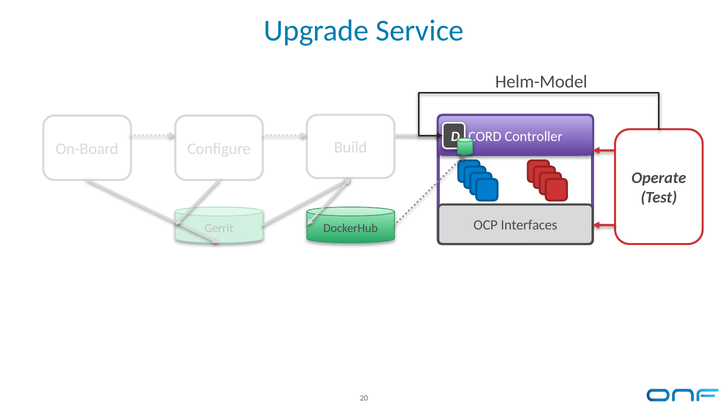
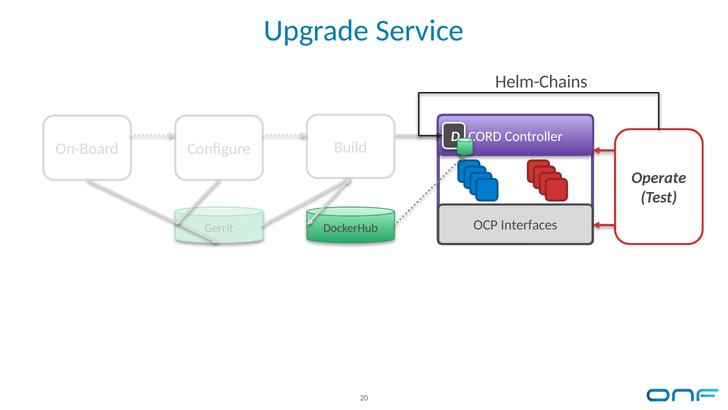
Helm-Model: Helm-Model -> Helm-Chains
